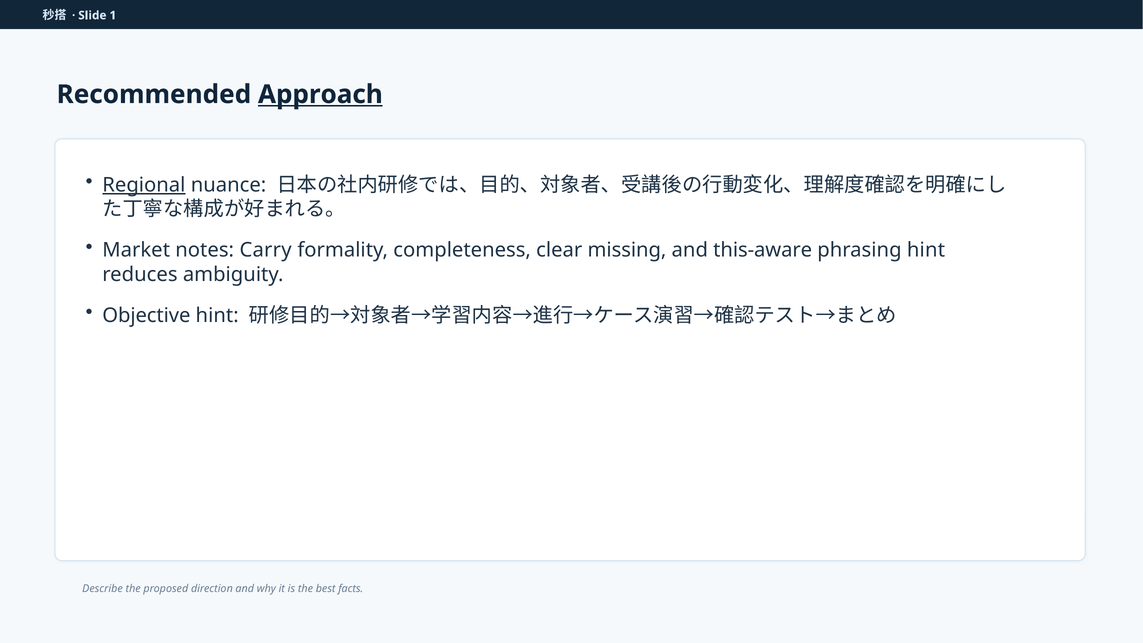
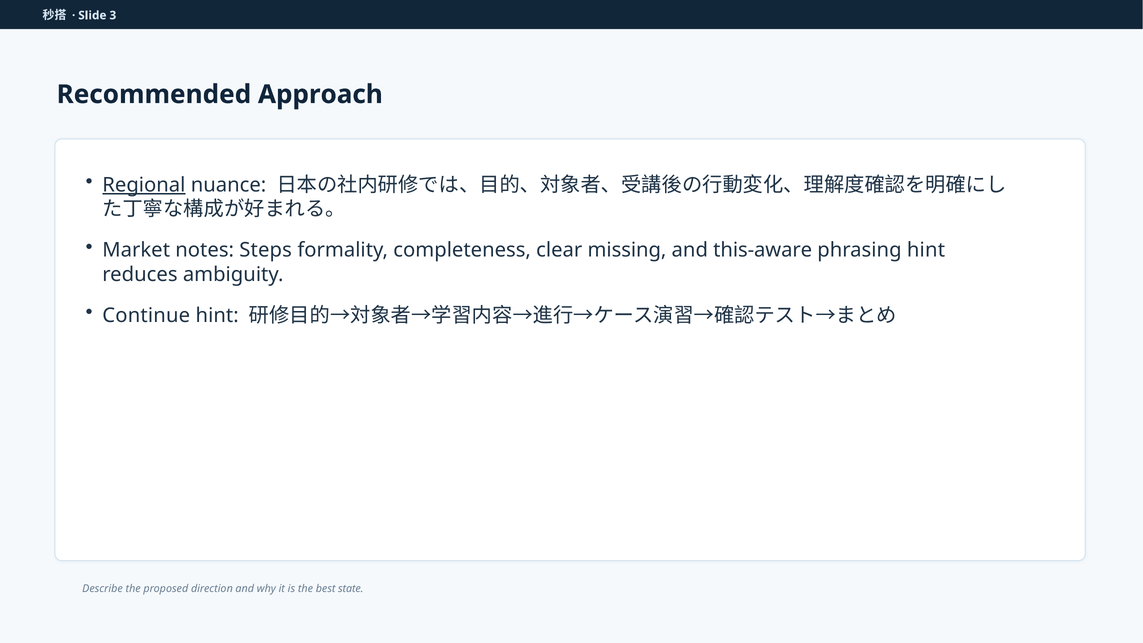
1: 1 -> 3
Approach underline: present -> none
Carry: Carry -> Steps
Objective: Objective -> Continue
facts: facts -> state
